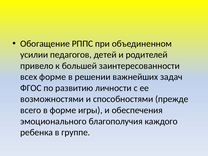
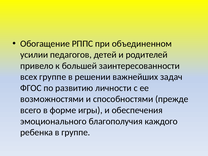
всех форме: форме -> группе
